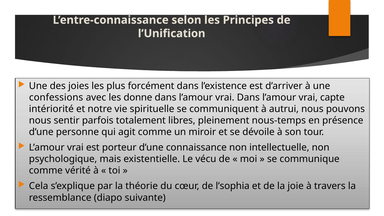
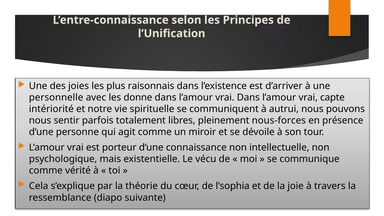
forcément: forcément -> raisonnais
confessions: confessions -> personnelle
nous-temps: nous-temps -> nous-forces
